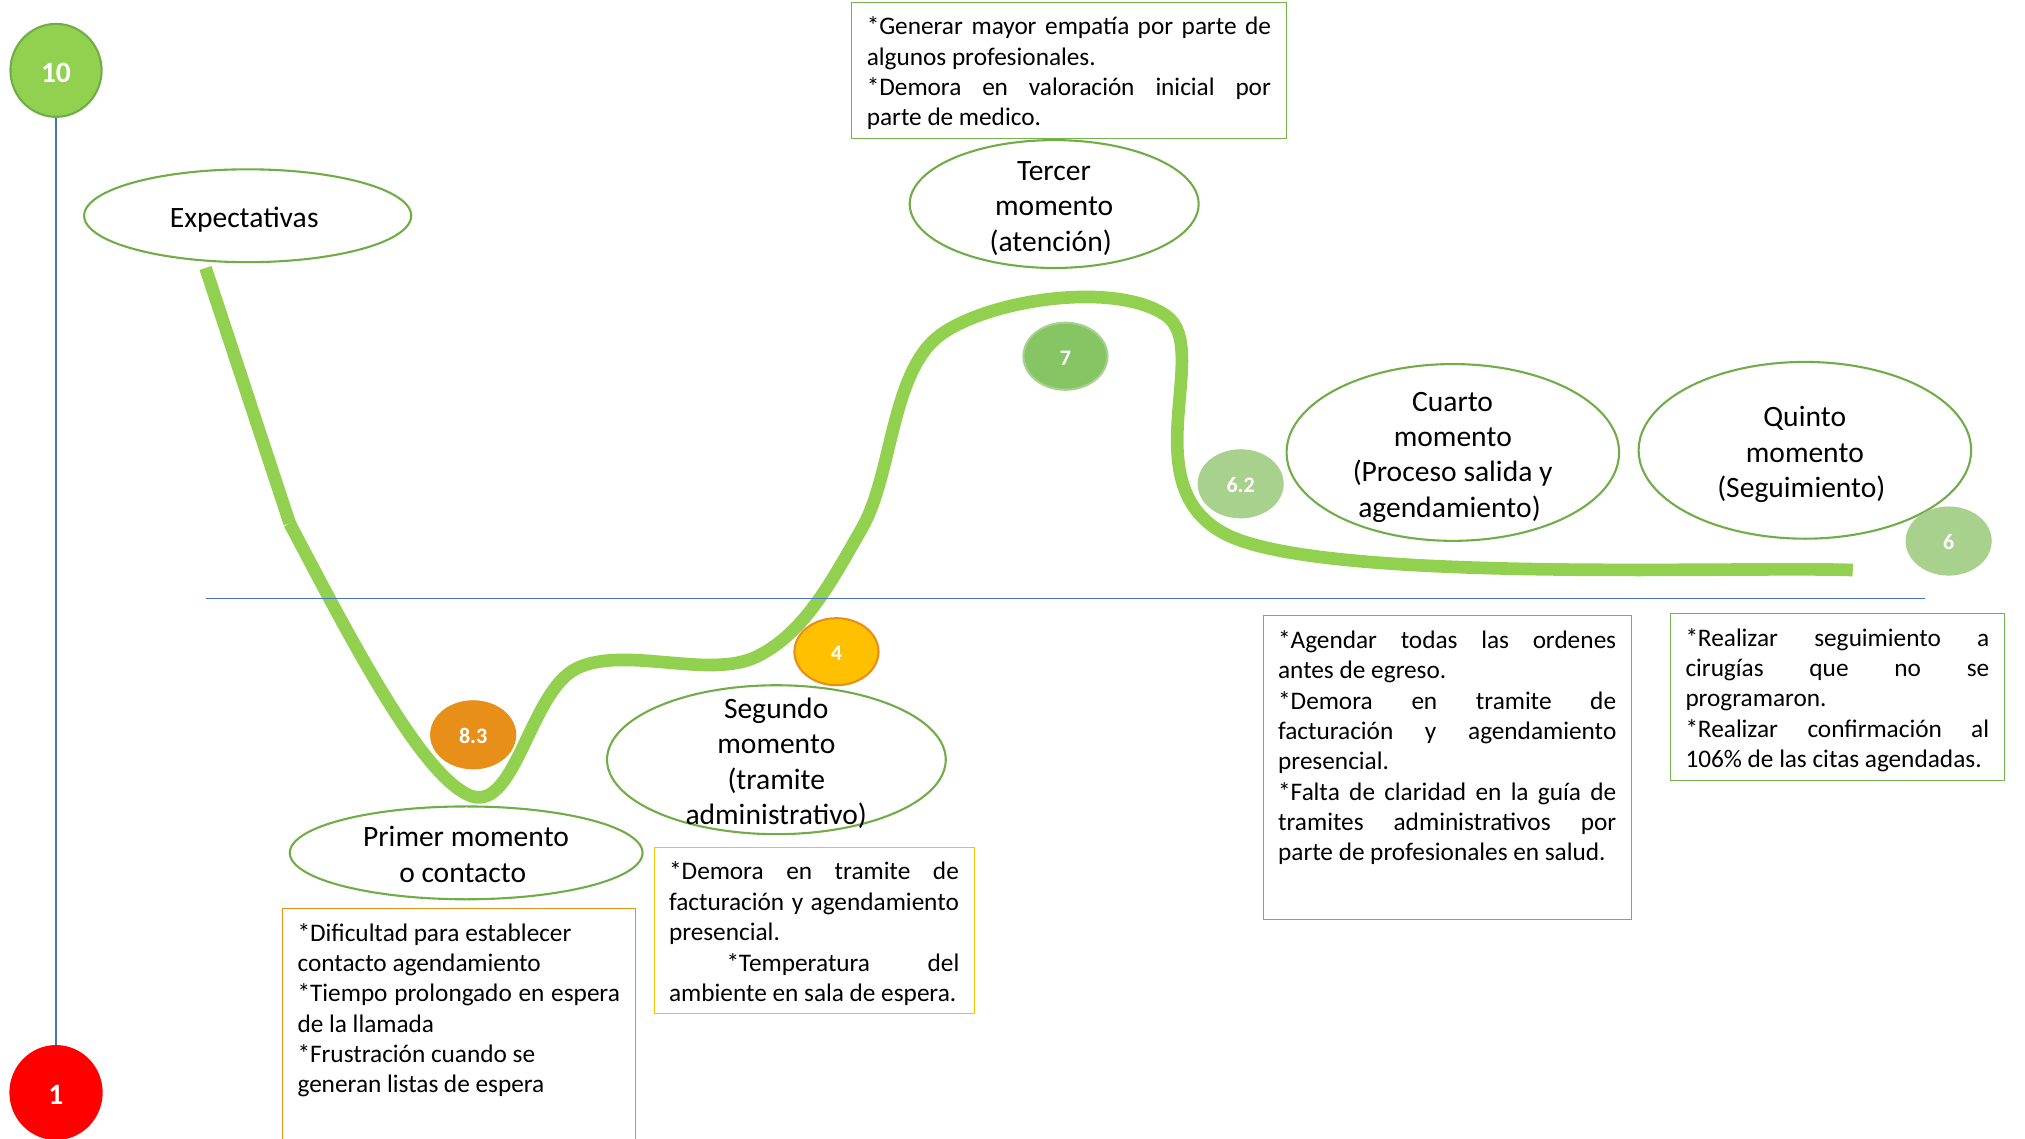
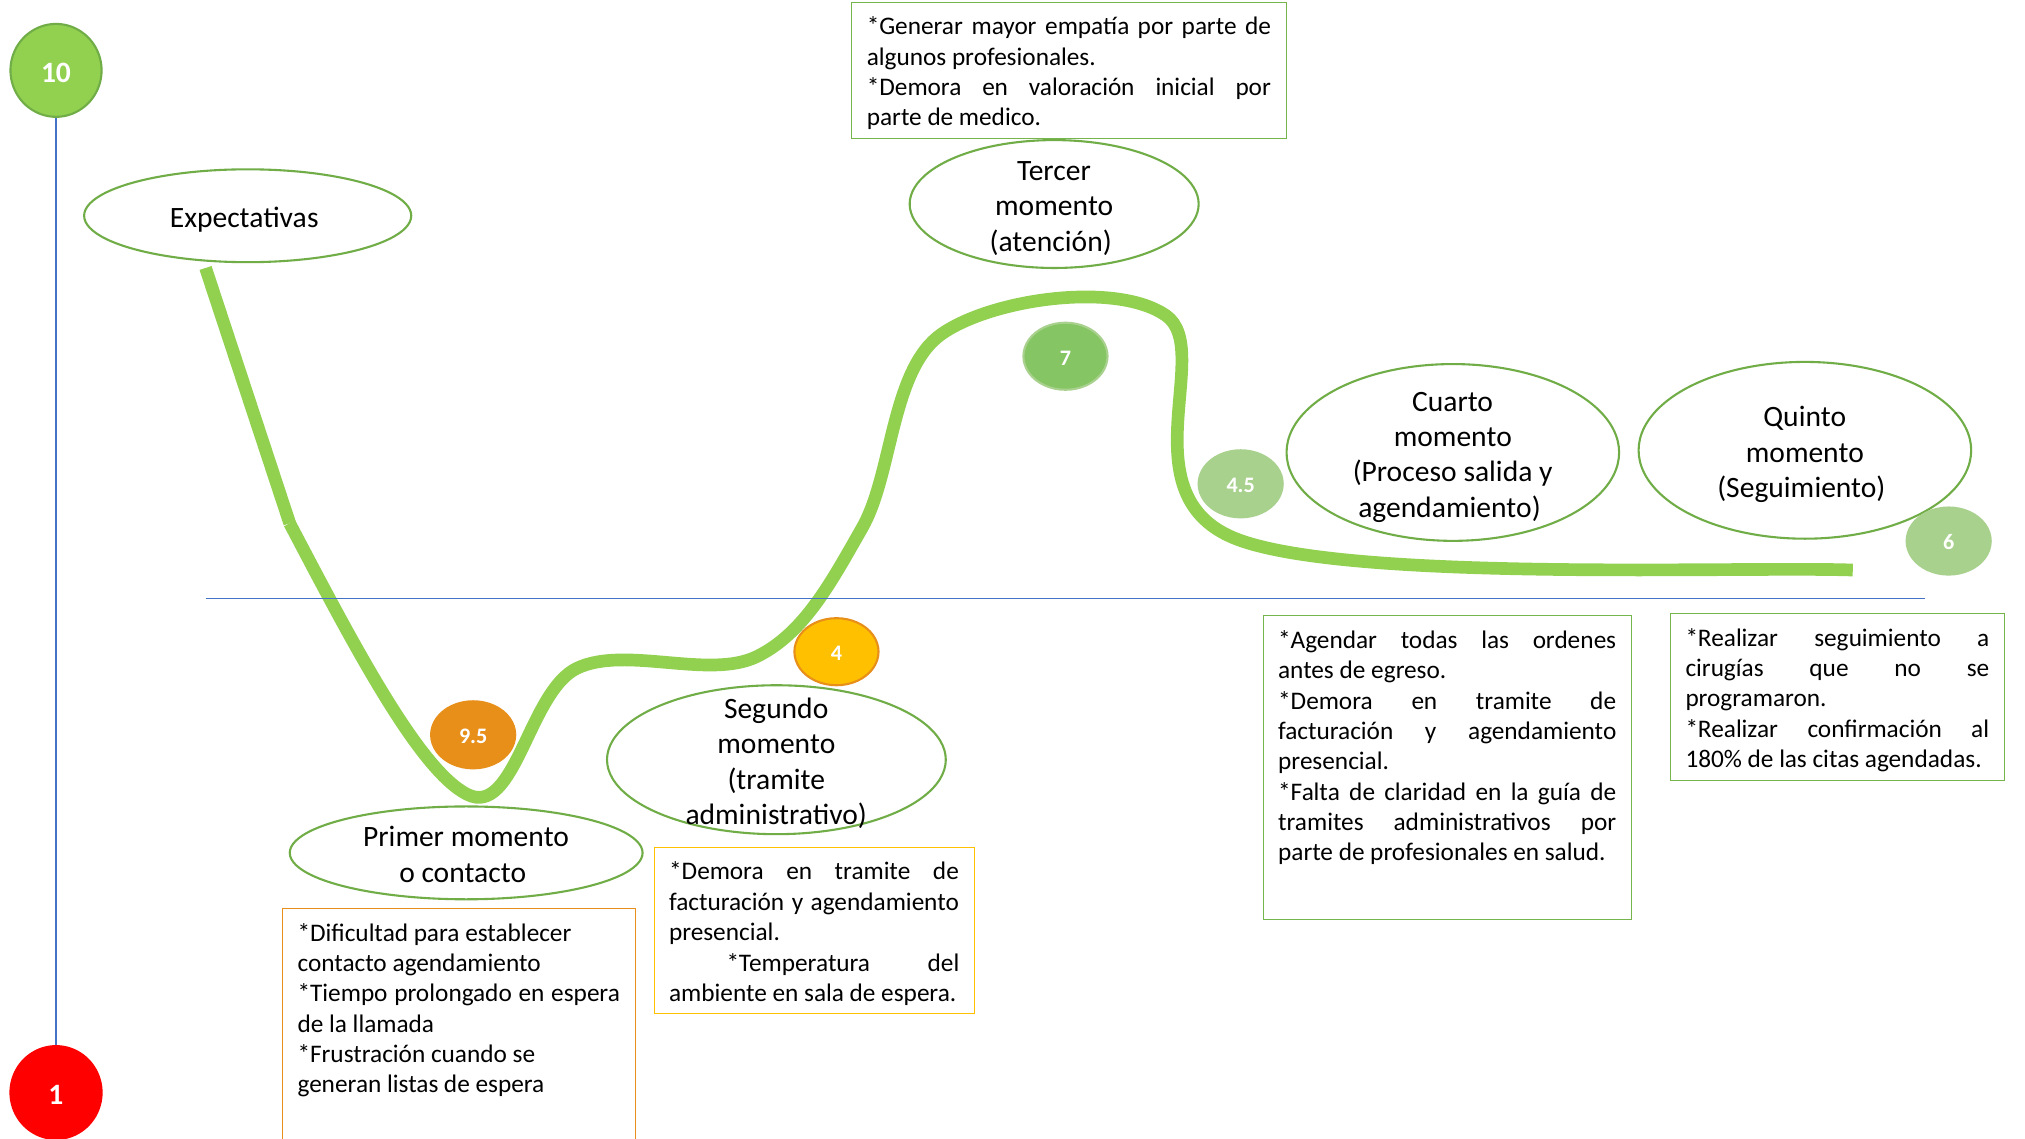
6.2: 6.2 -> 4.5
8.3: 8.3 -> 9.5
106%: 106% -> 180%
